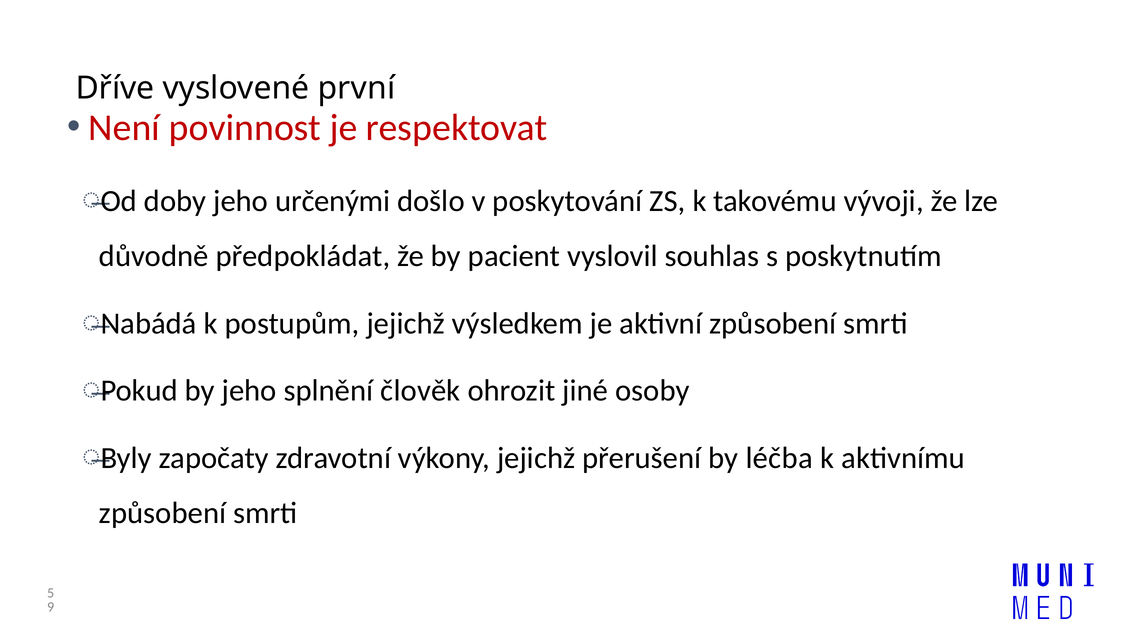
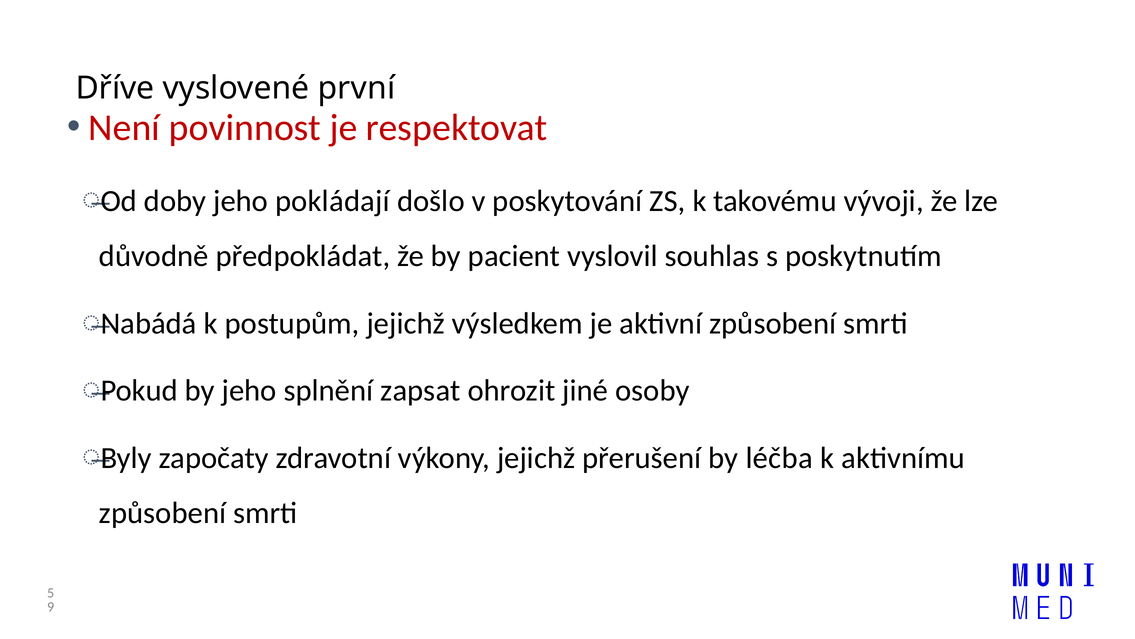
určenými: určenými -> pokládají
člověk: člověk -> zapsat
